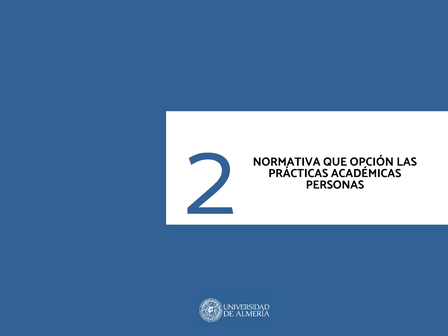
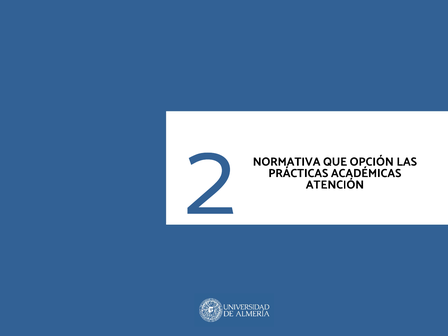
PERSONAS: PERSONAS -> ATENCIÓN
